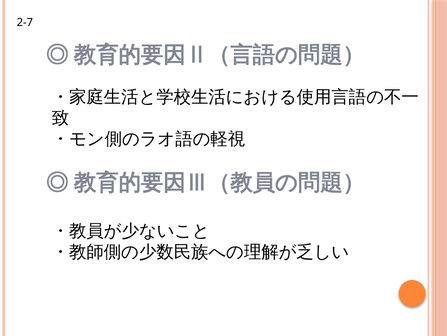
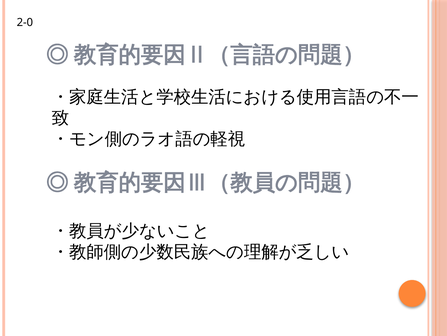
2-7: 2-7 -> 2-0
